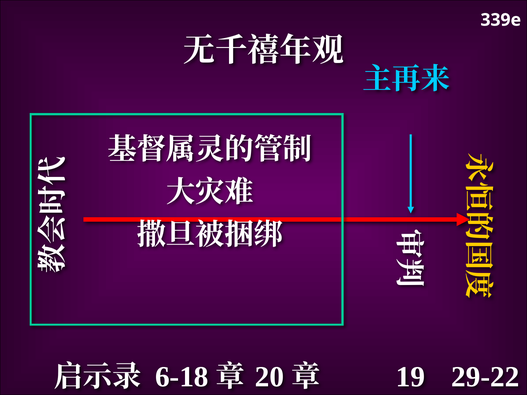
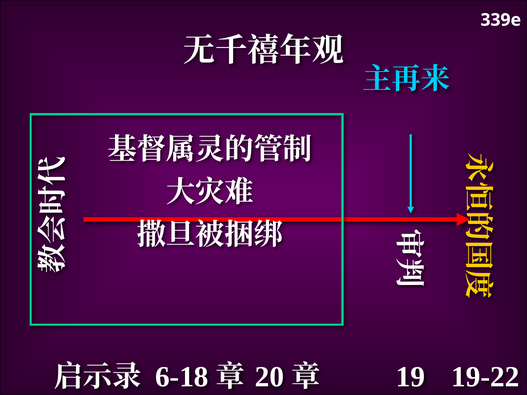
29-22: 29-22 -> 19-22
